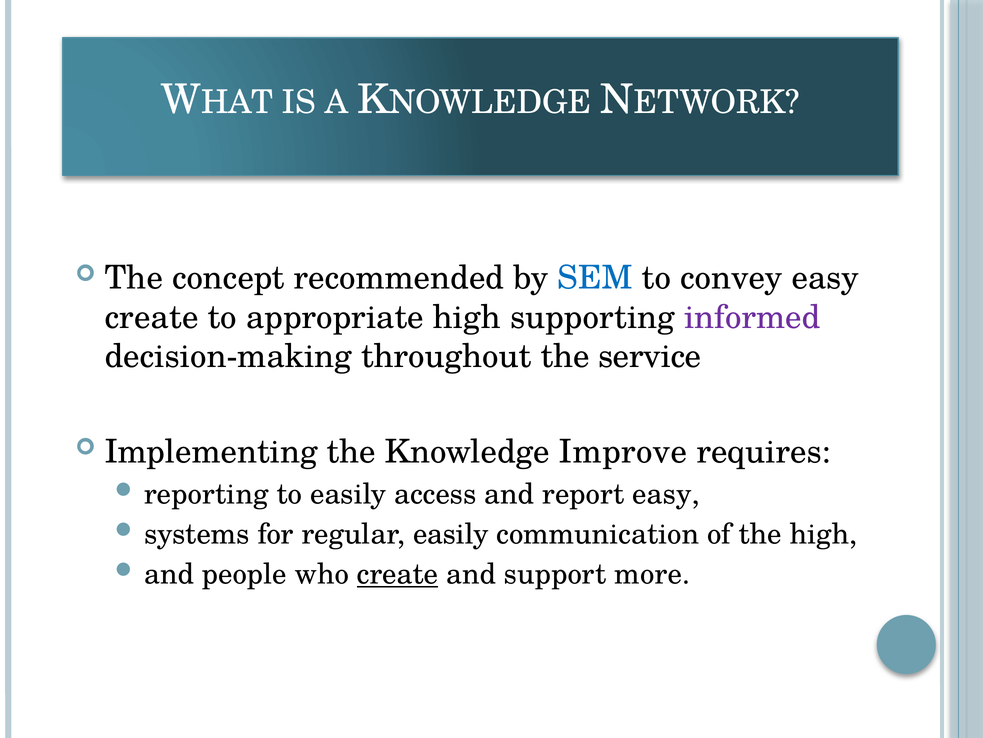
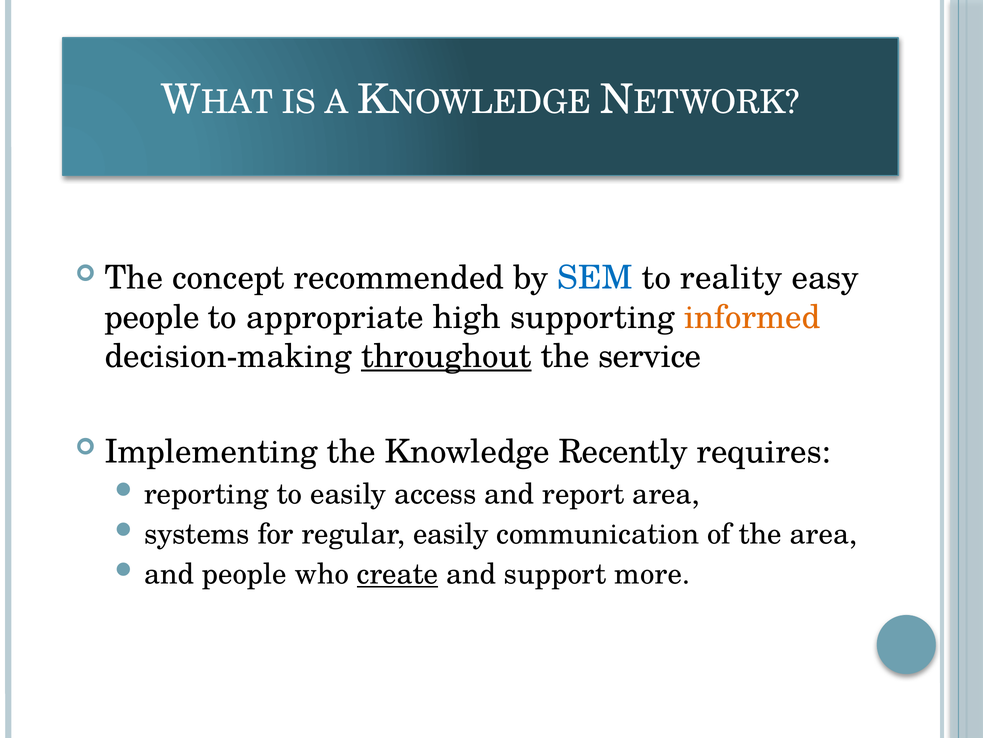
convey: convey -> reality
create at (152, 317): create -> people
informed colour: purple -> orange
throughout underline: none -> present
Improve: Improve -> Recently
report easy: easy -> area
the high: high -> area
